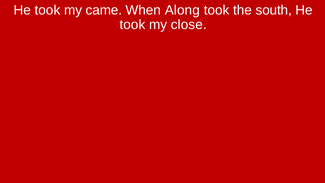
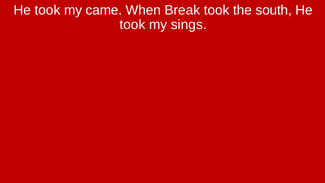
Along: Along -> Break
close: close -> sings
